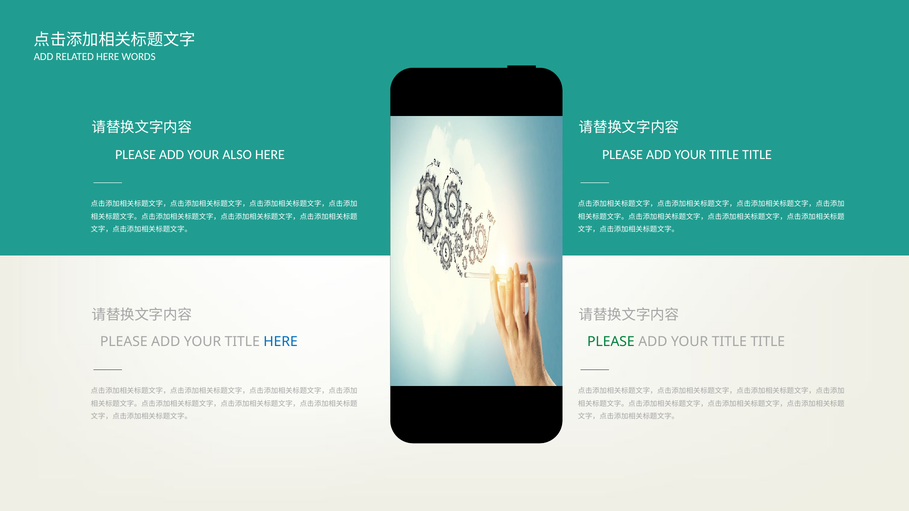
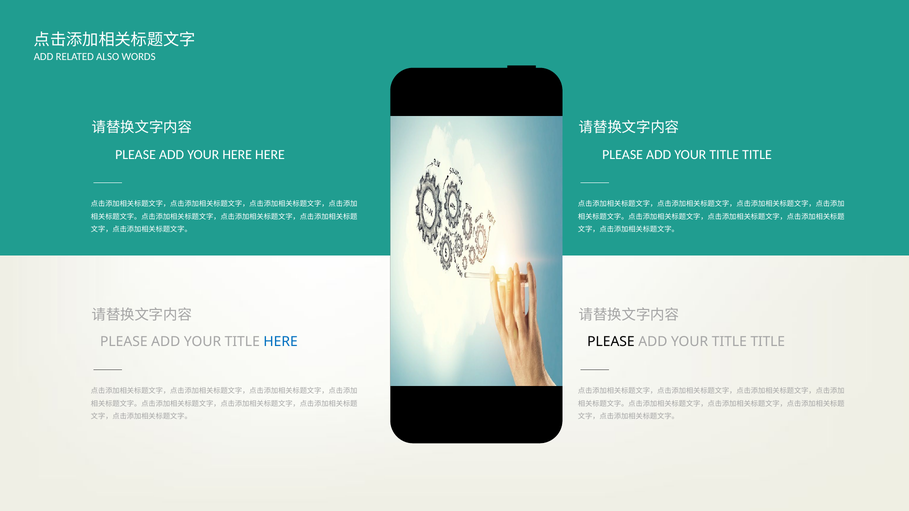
RELATED HERE: HERE -> ALSO
YOUR ALSO: ALSO -> HERE
PLEASE at (611, 342) colour: green -> black
